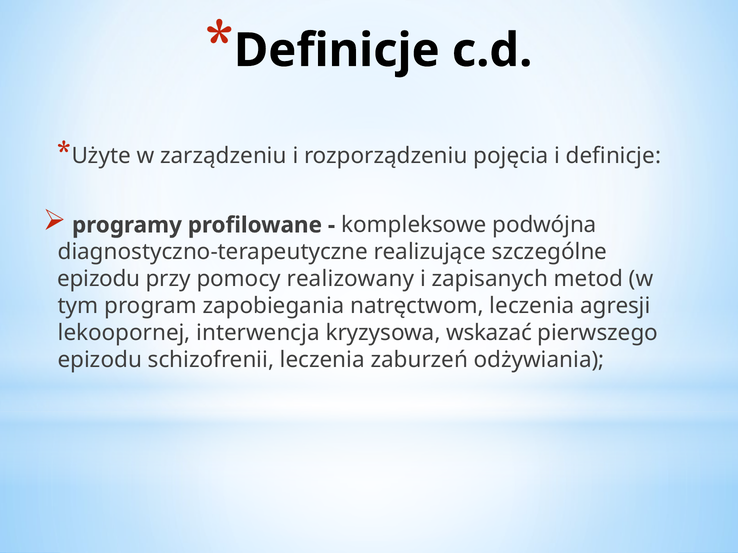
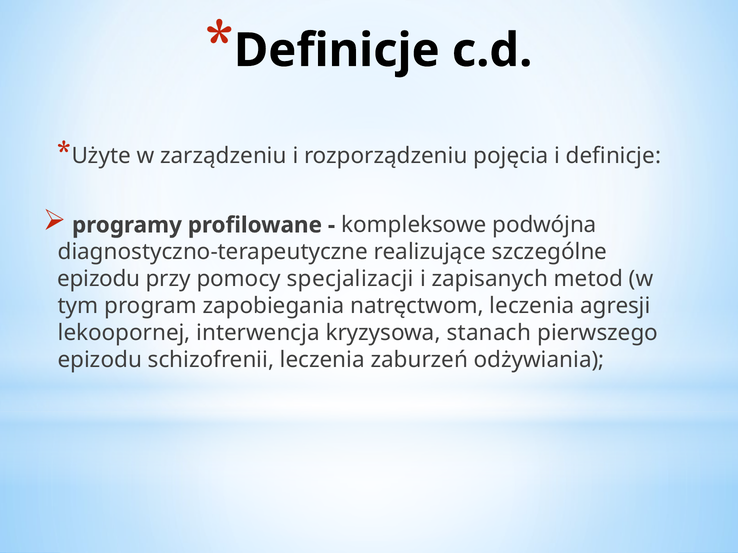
realizowany: realizowany -> specjalizacji
wskazać: wskazać -> stanach
